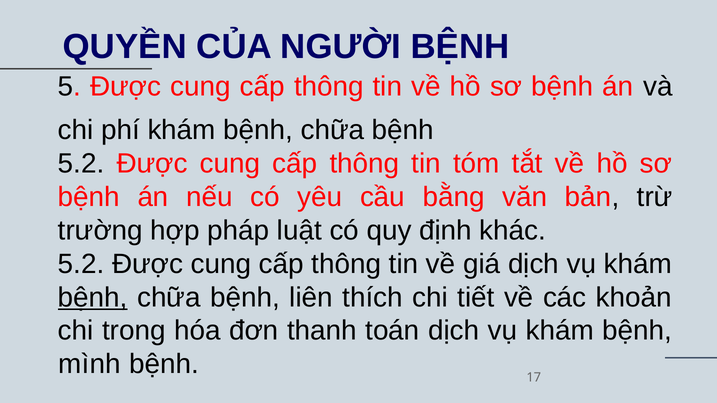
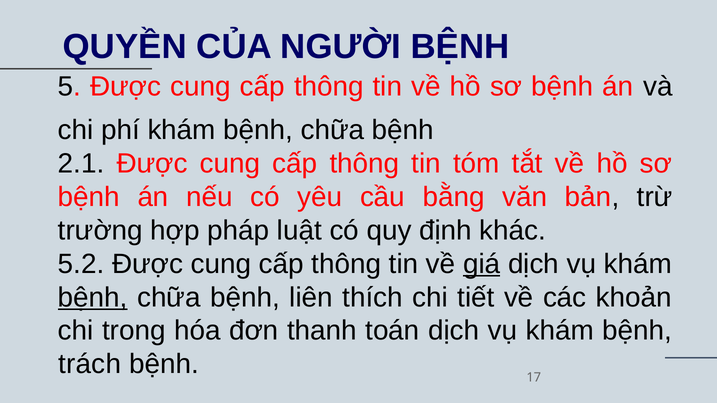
5.2 at (81, 164): 5.2 -> 2.1
giá underline: none -> present
mình: mình -> trách
